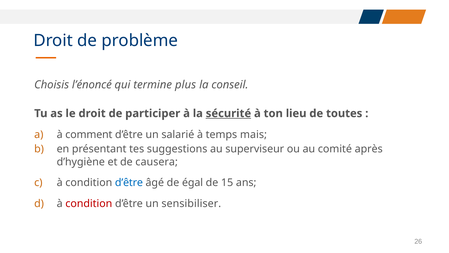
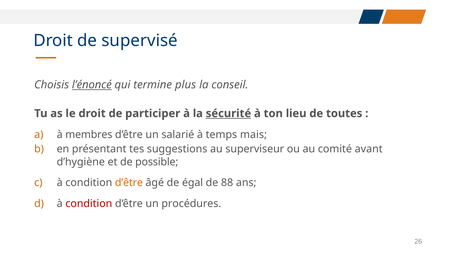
problème: problème -> supervisé
l’énoncé underline: none -> present
comment: comment -> membres
après: après -> avant
causera: causera -> possible
d’être at (129, 182) colour: blue -> orange
15: 15 -> 88
sensibiliser: sensibiliser -> procédures
